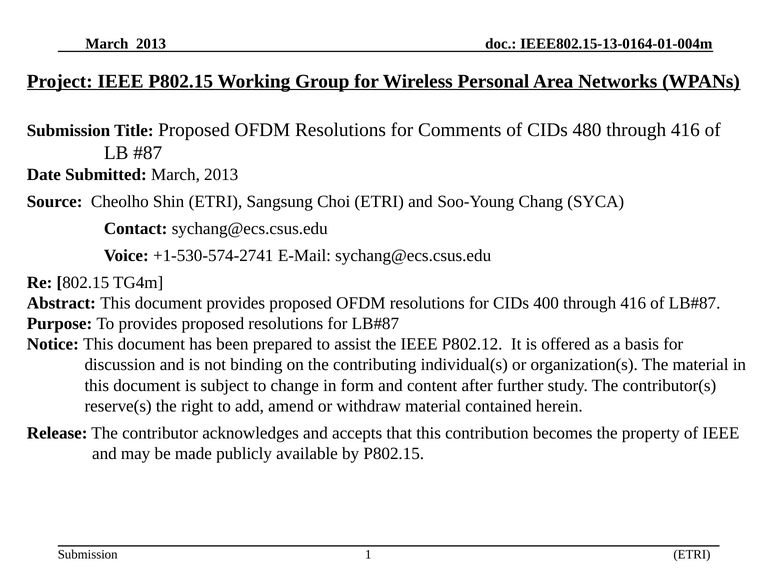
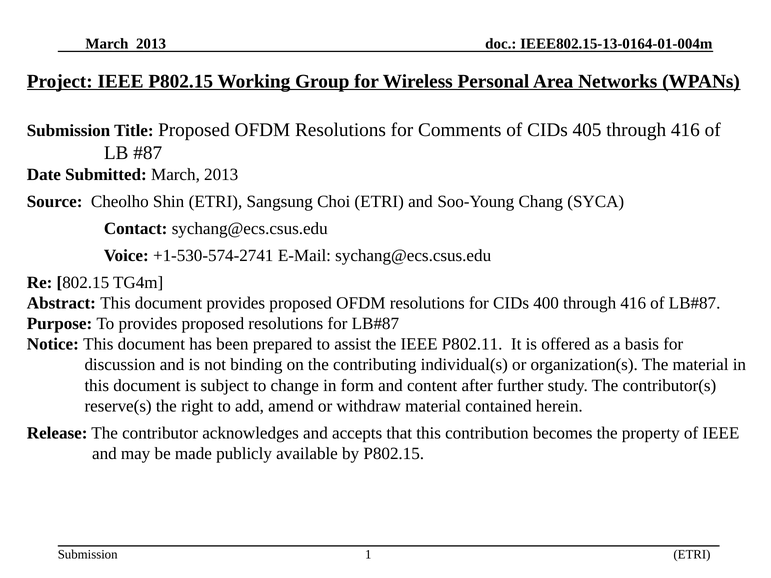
480: 480 -> 405
P802.12: P802.12 -> P802.11
